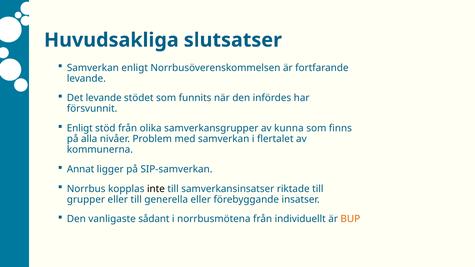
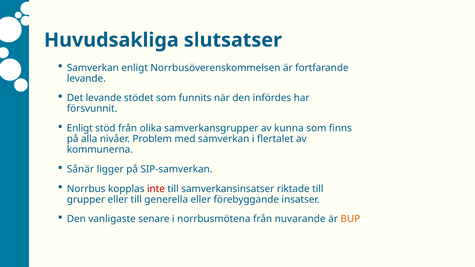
Annat: Annat -> Sånär
inte colour: black -> red
sådant: sådant -> senare
individuellt: individuellt -> nuvarande
